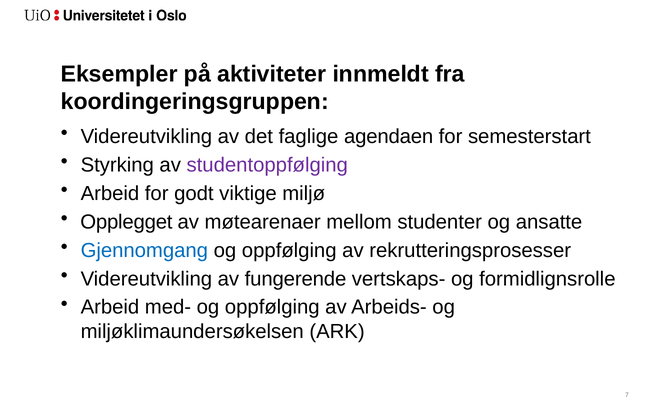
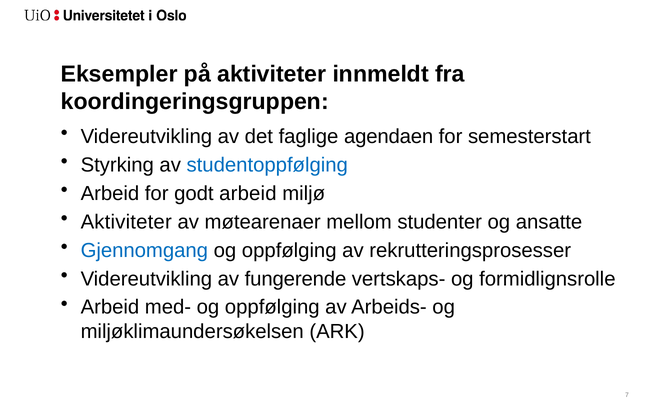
studentoppfølging colour: purple -> blue
godt viktige: viktige -> arbeid
Opplegget at (126, 222): Opplegget -> Aktiviteter
